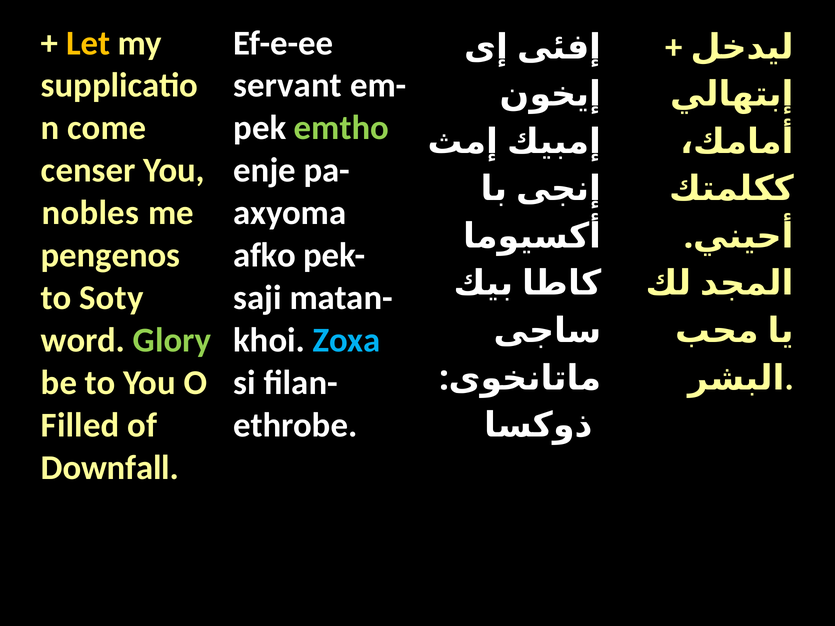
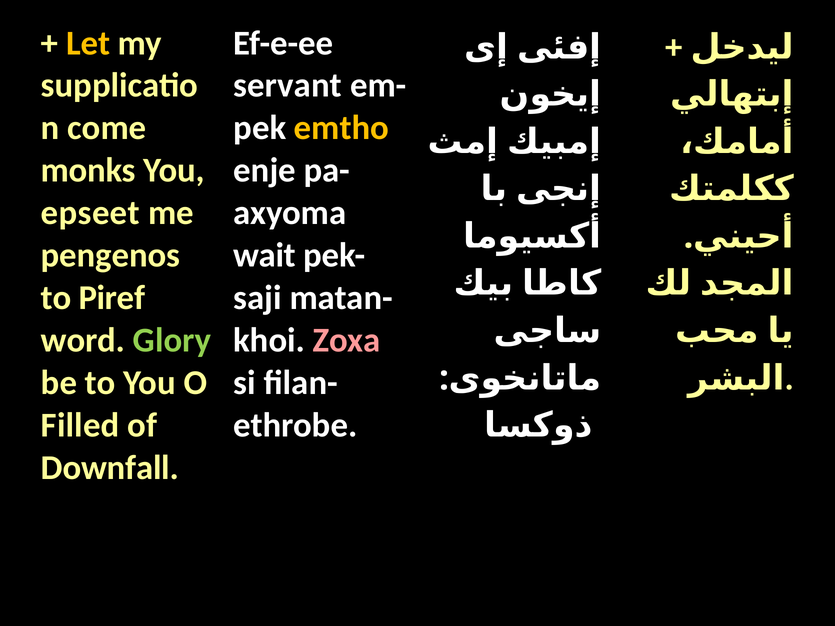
emtho colour: light green -> yellow
censer: censer -> monks
nobles: nobles -> epseet
afko: afko -> wait
Soty: Soty -> Piref
Zoxa colour: light blue -> pink
